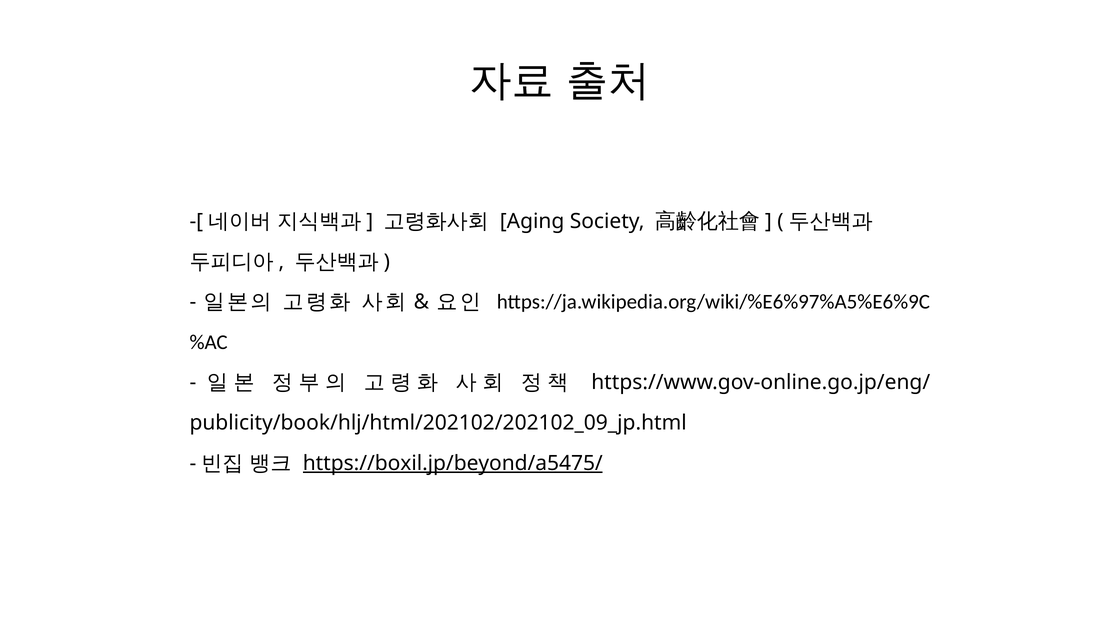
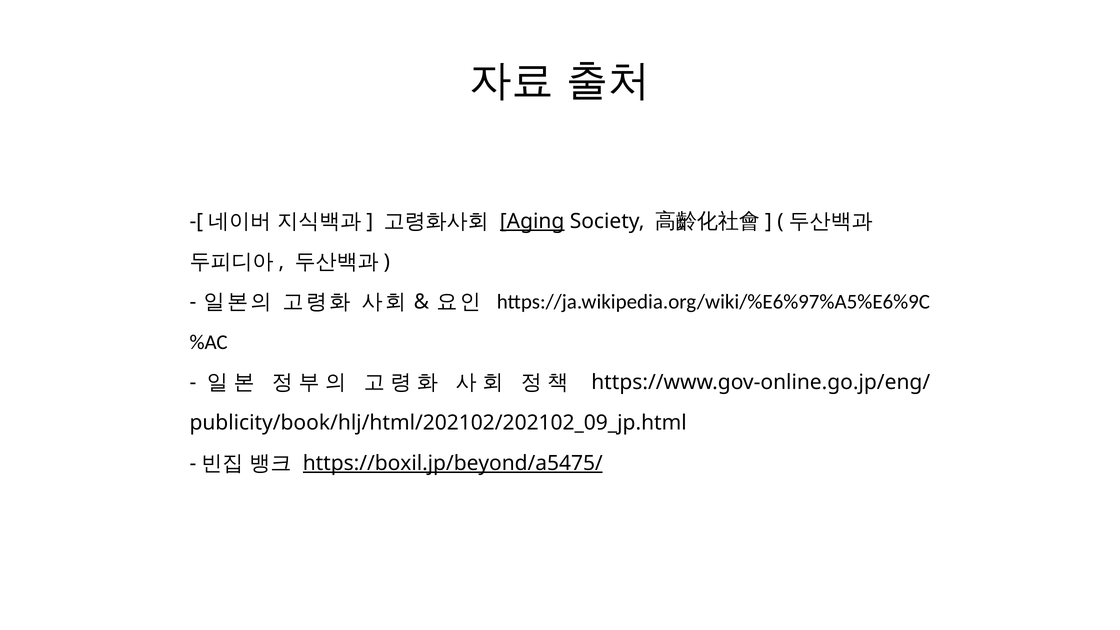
Aging underline: none -> present
